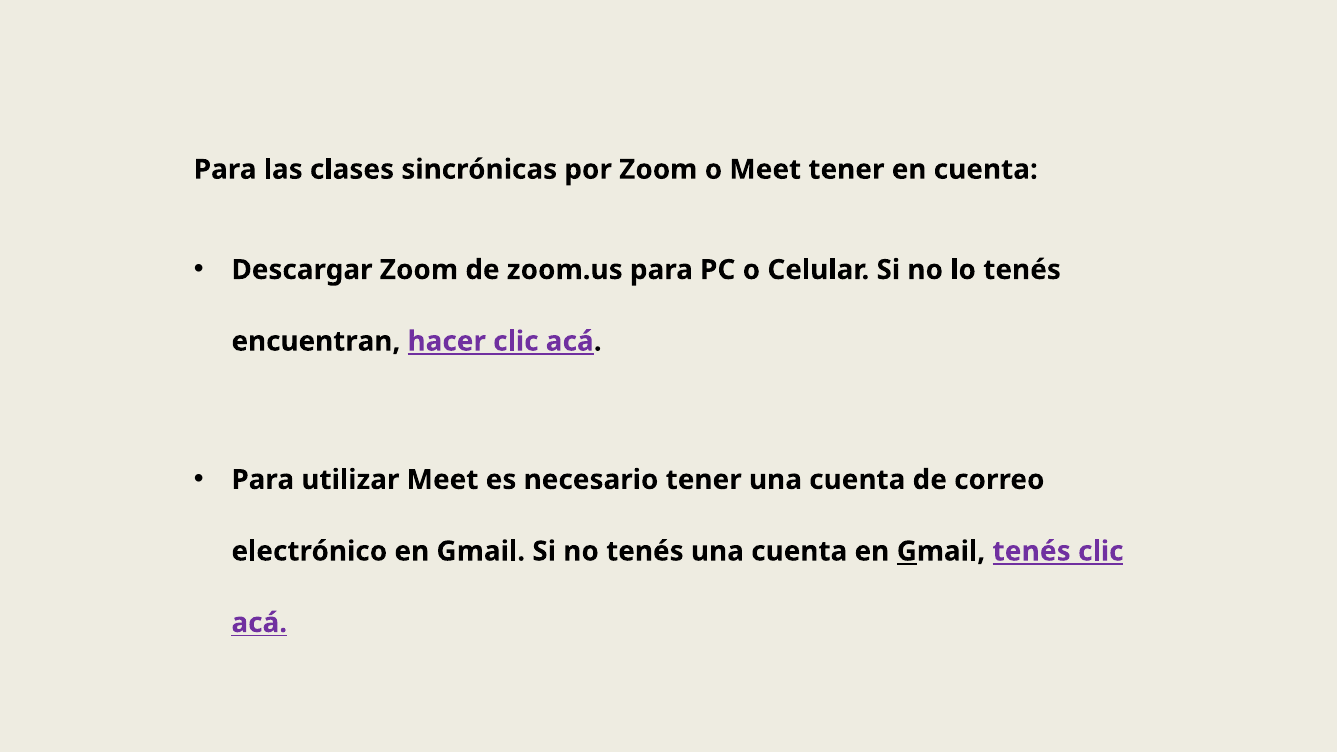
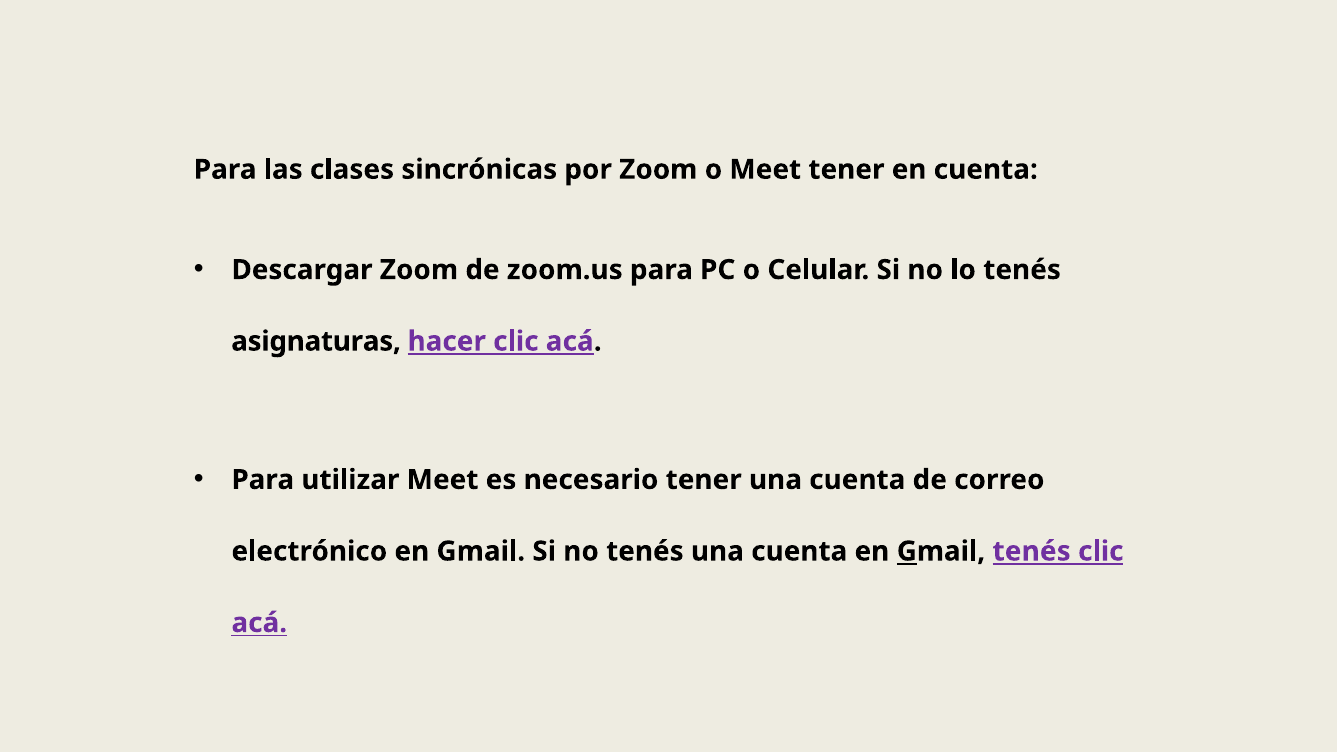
encuentran: encuentran -> asignaturas
